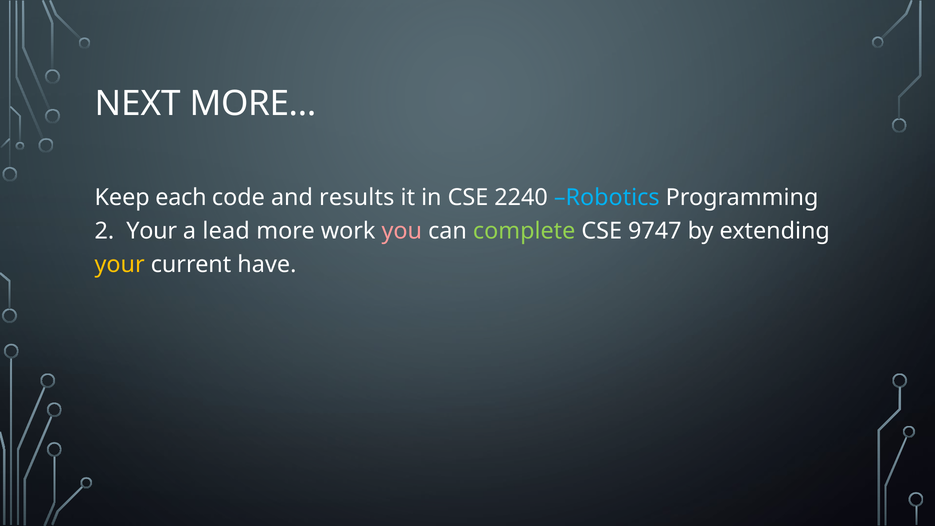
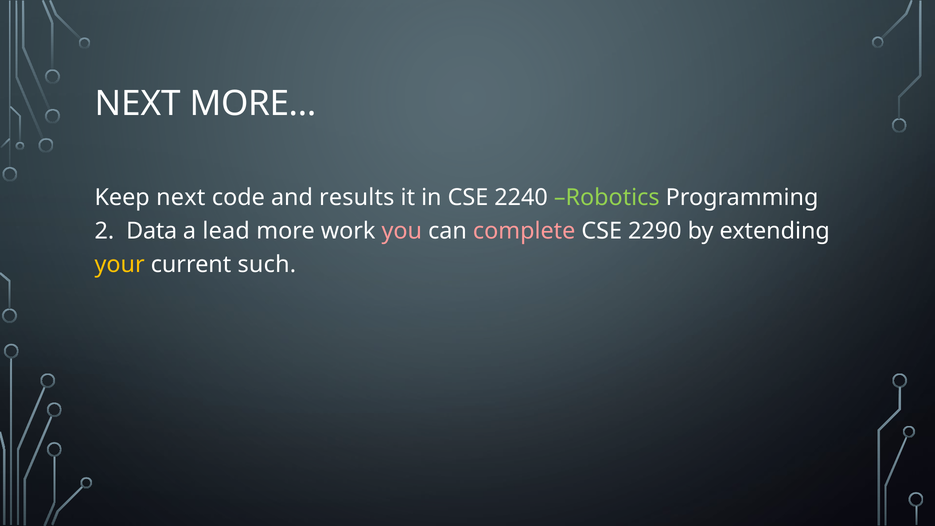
Keep each: each -> next
Robotics colour: light blue -> light green
2 Your: Your -> Data
complete colour: light green -> pink
9747: 9747 -> 2290
have: have -> such
